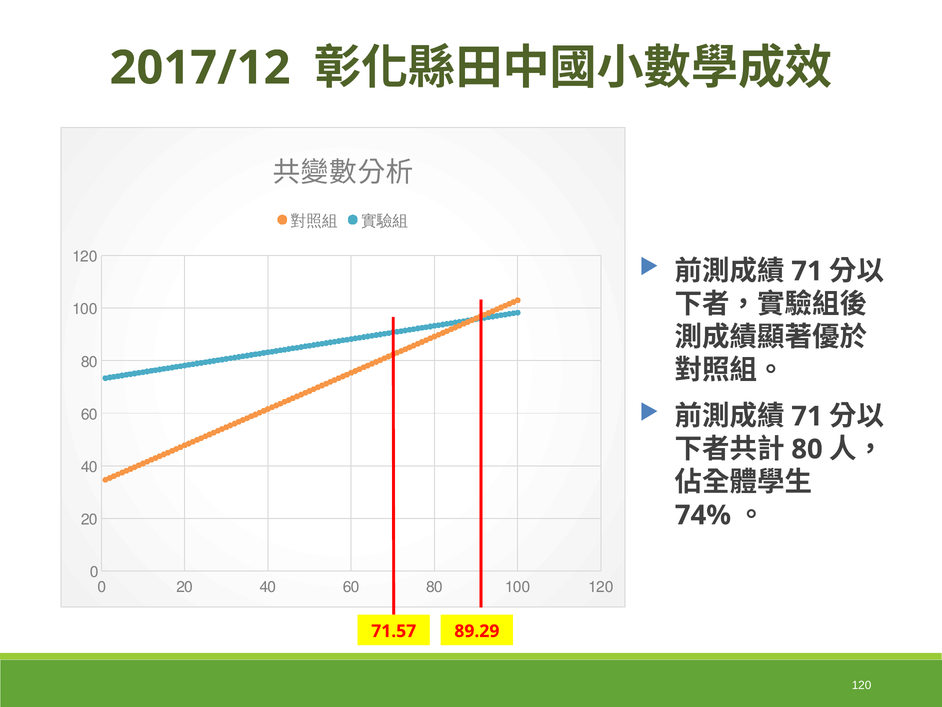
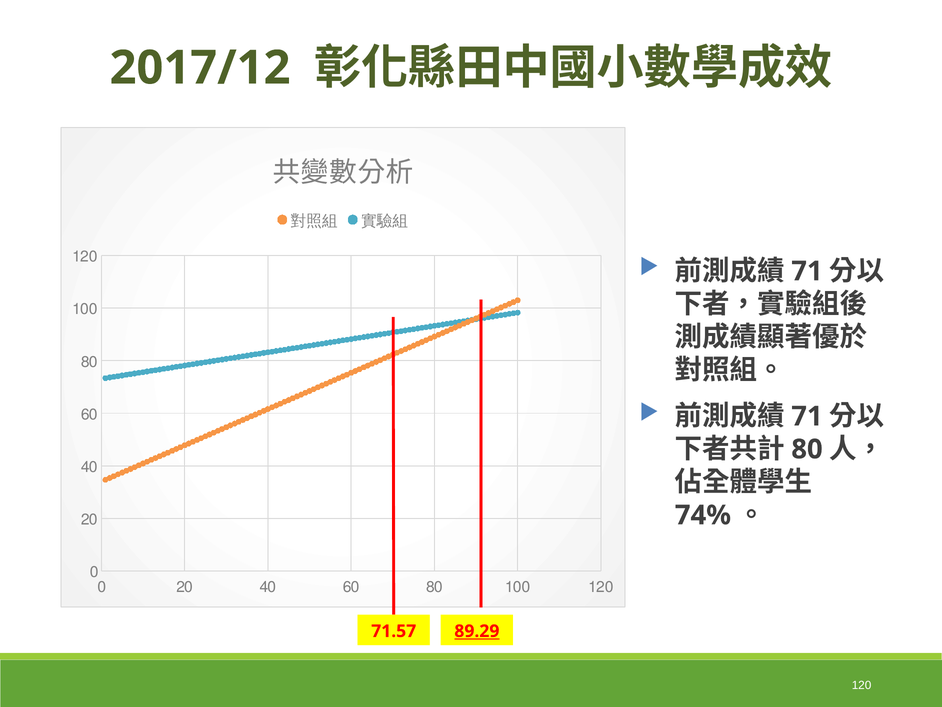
89.29 underline: none -> present
